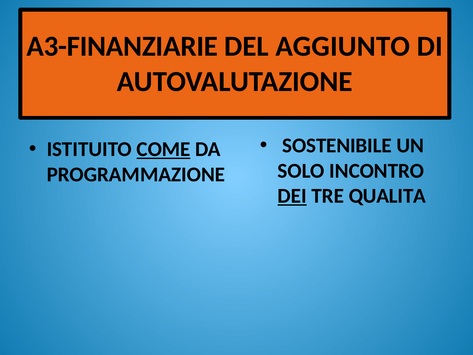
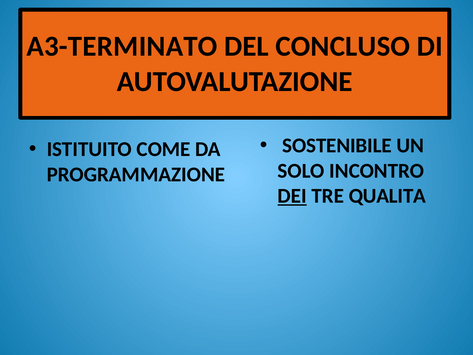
A3-FINANZIARIE: A3-FINANZIARIE -> A3-TERMINATO
AGGIUNTO: AGGIUNTO -> CONCLUSO
COME underline: present -> none
